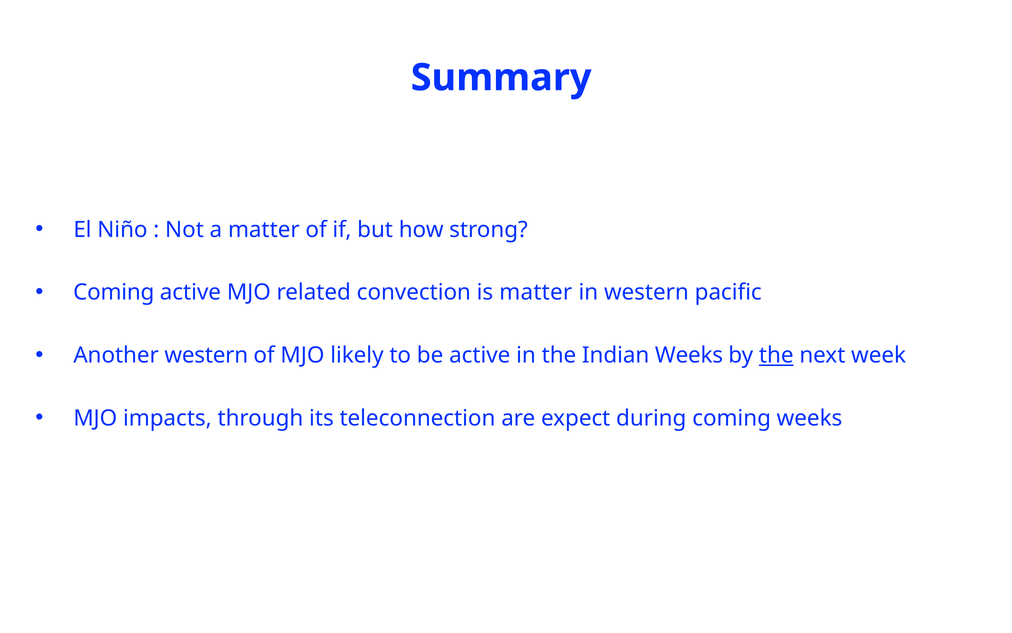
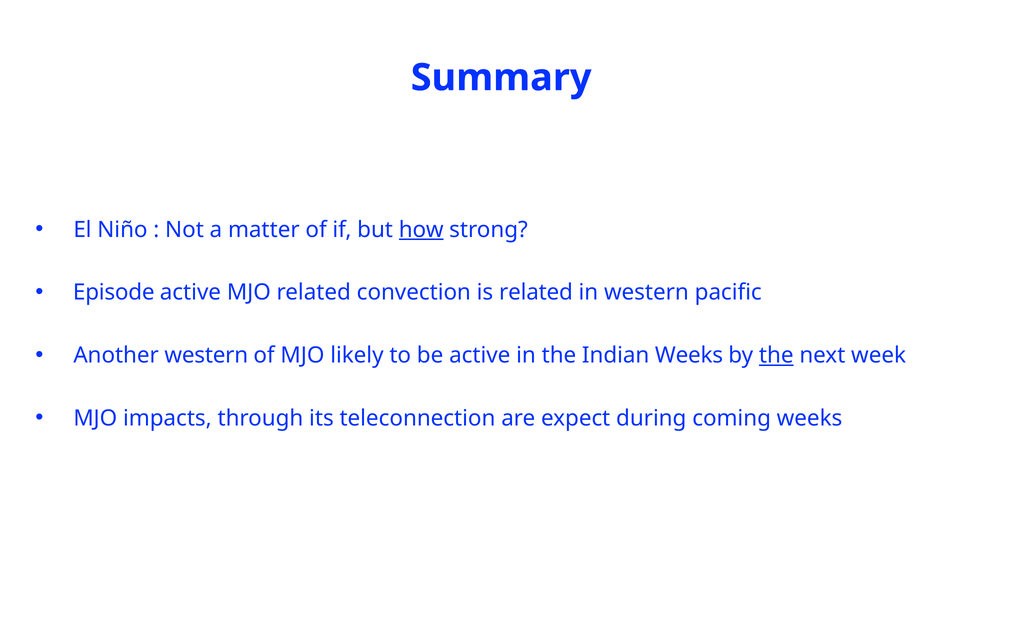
how underline: none -> present
Coming at (114, 292): Coming -> Episode
is matter: matter -> related
